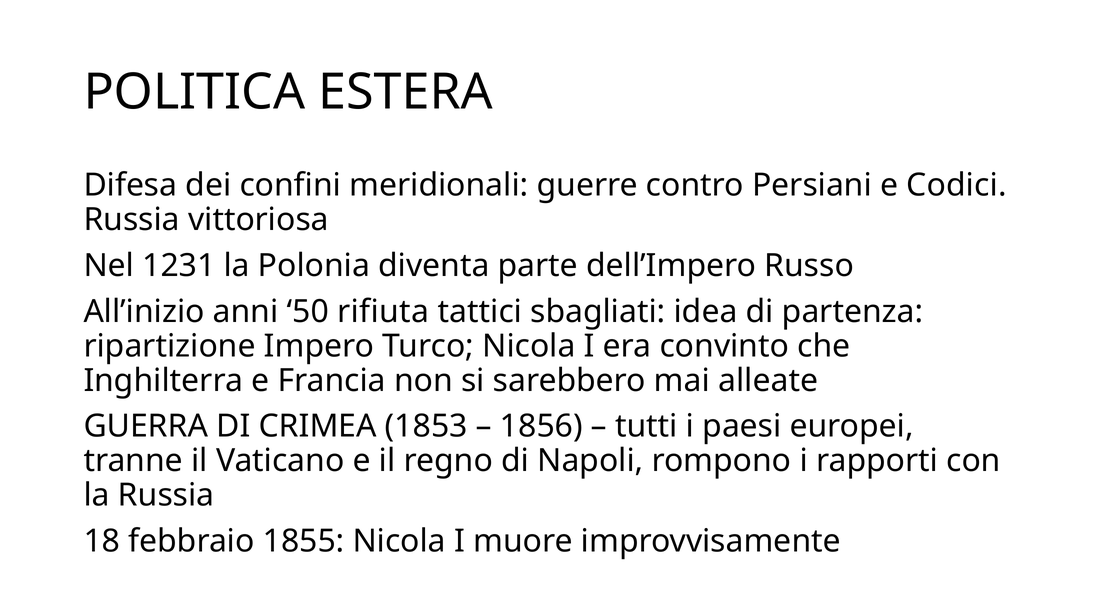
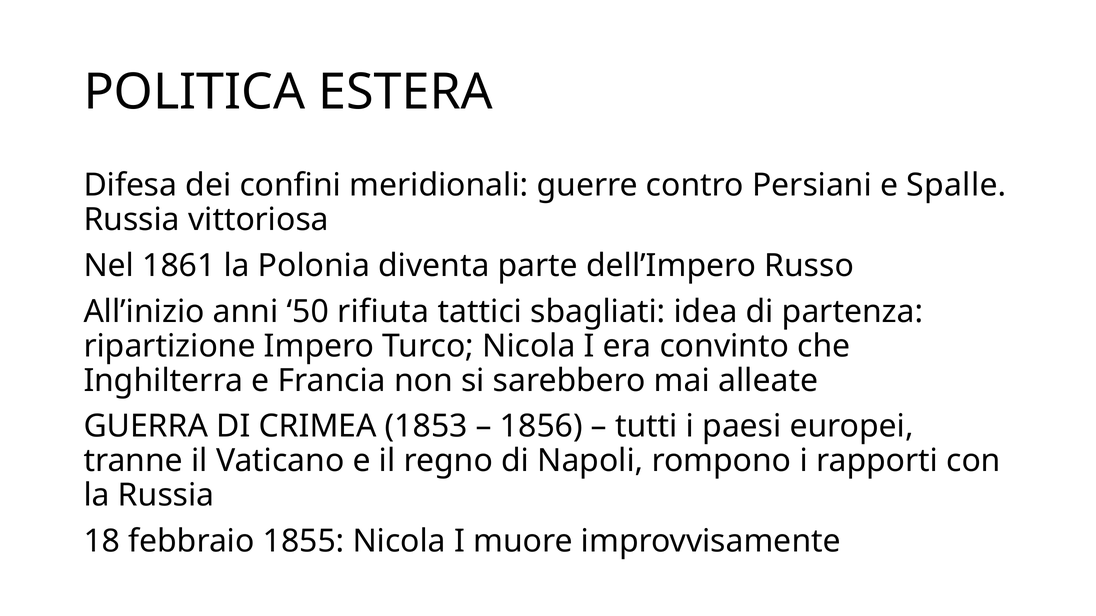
Codici: Codici -> Spalle
1231: 1231 -> 1861
